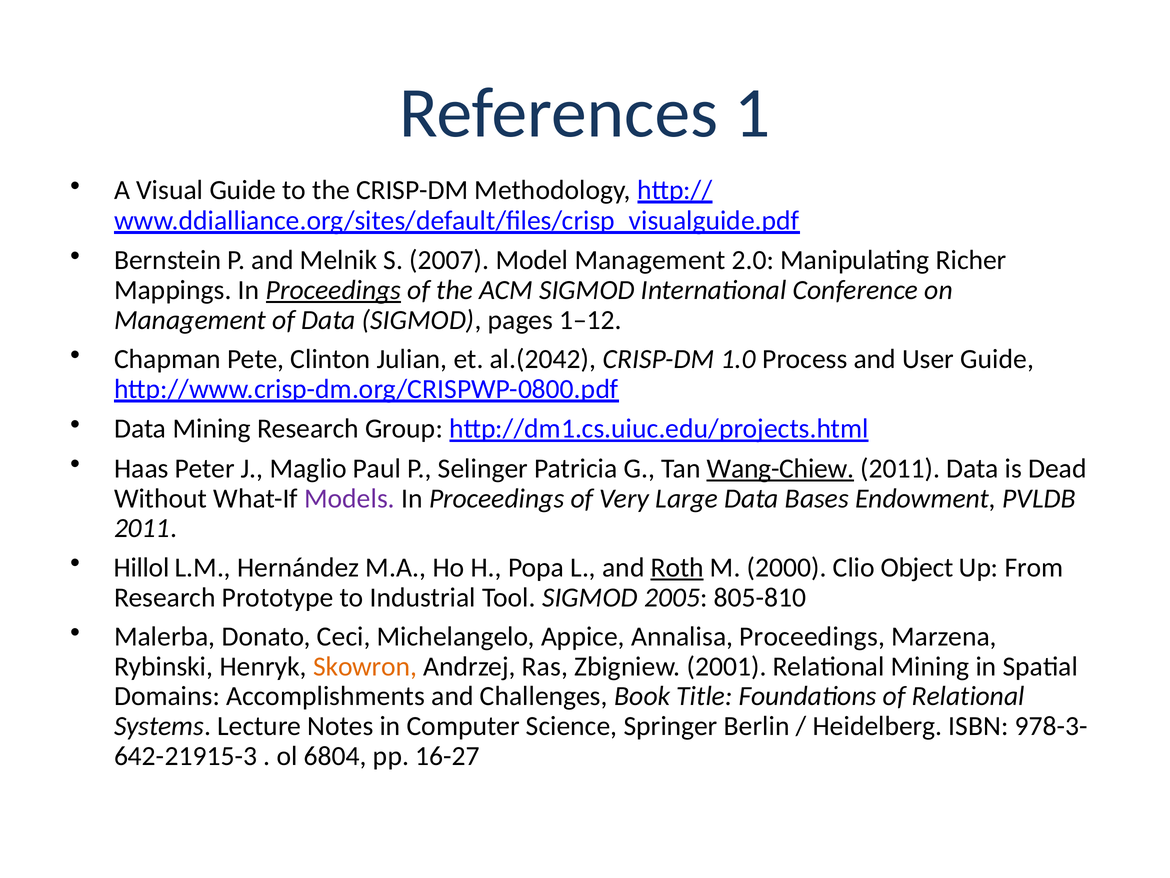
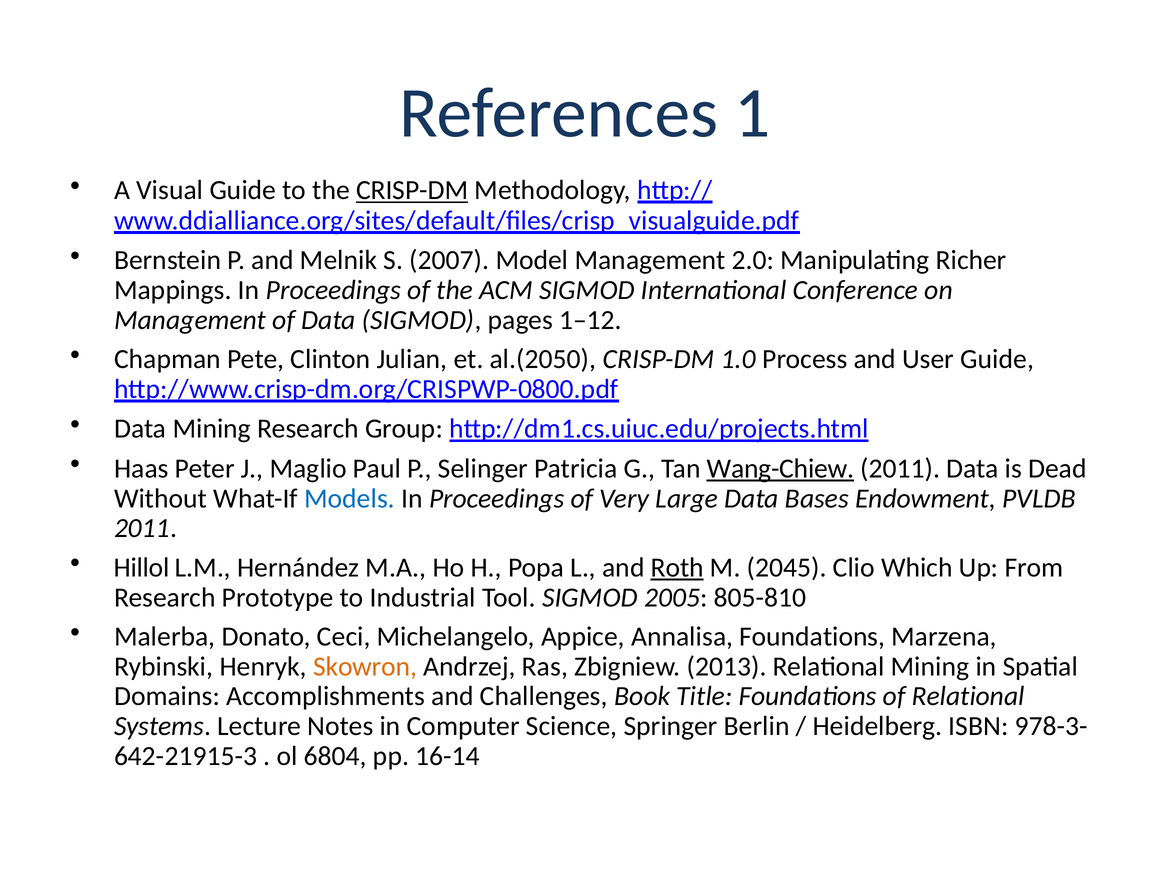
CRISP-DM at (412, 190) underline: none -> present
Proceedings at (334, 290) underline: present -> none
al.(2042: al.(2042 -> al.(2050
Models colour: purple -> blue
2000: 2000 -> 2045
Object: Object -> Which
Annalisa Proceedings: Proceedings -> Foundations
2001: 2001 -> 2013
16-27: 16-27 -> 16-14
